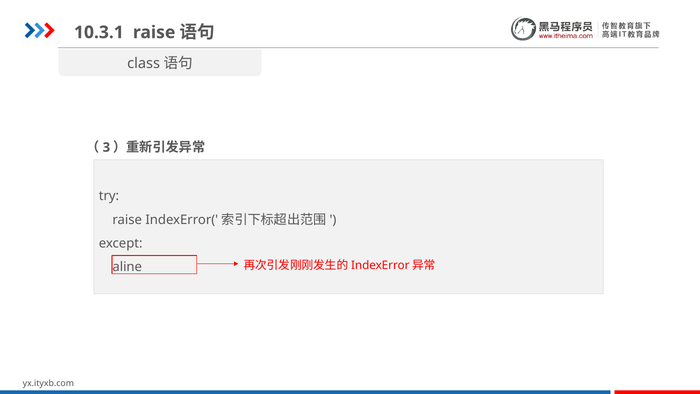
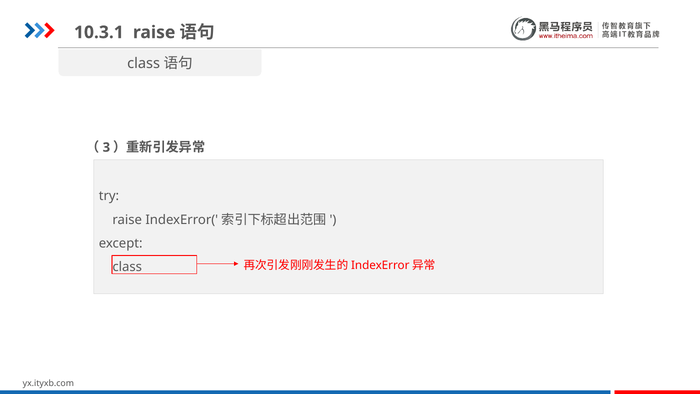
aline at (127, 267): aline -> class
